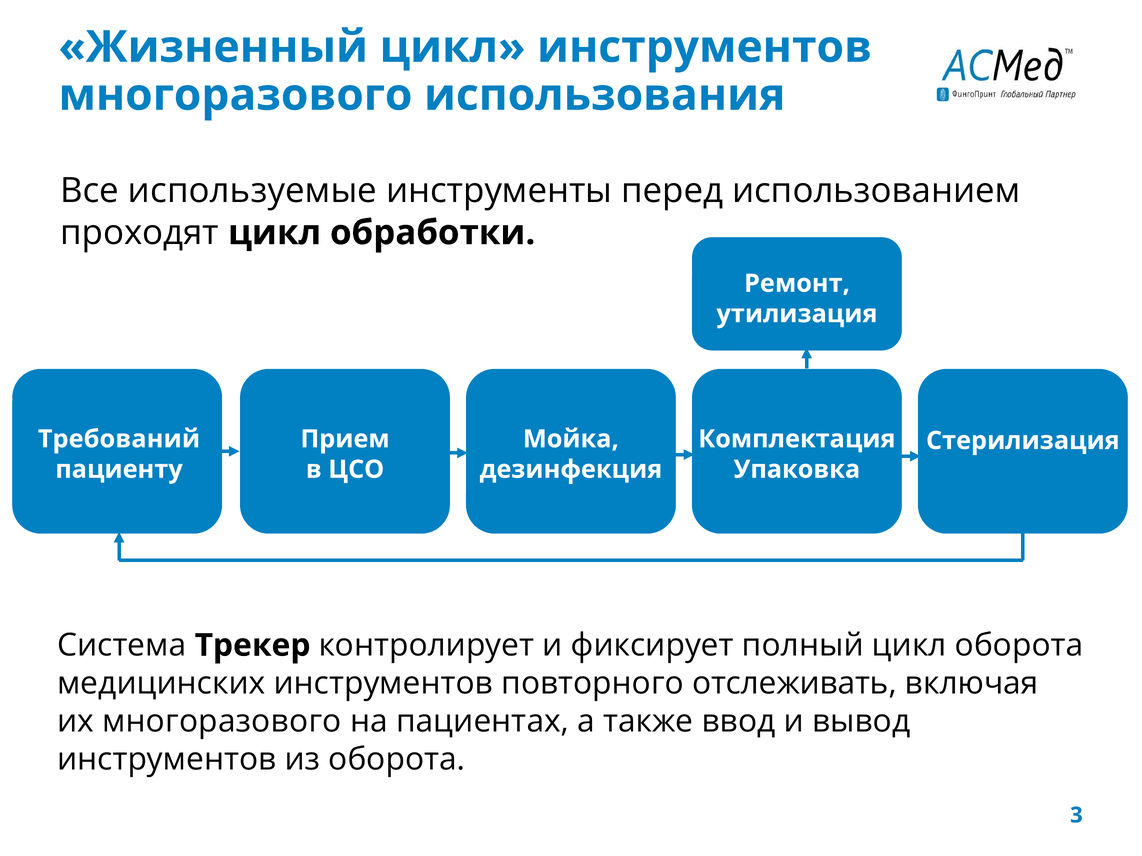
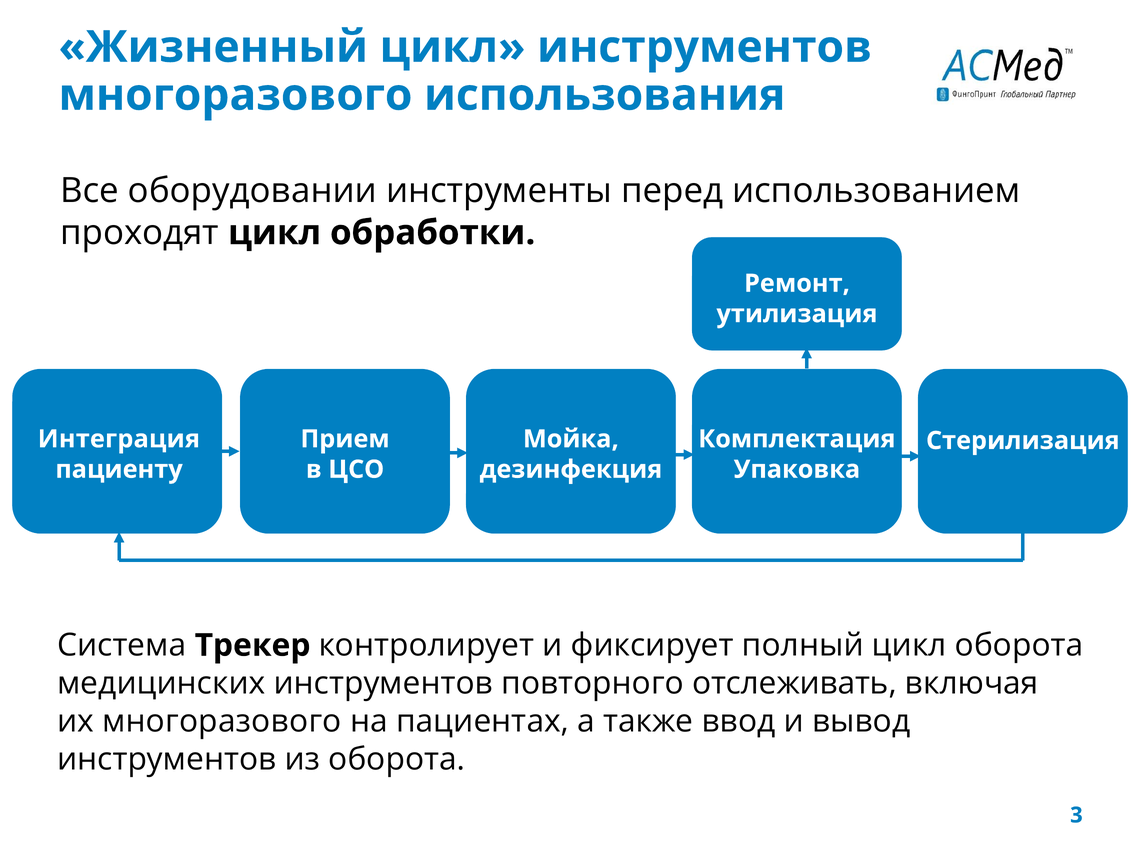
используемые: используемые -> оборудовании
Требований: Требований -> Интеграция
